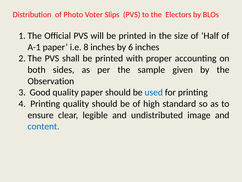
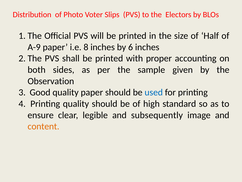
A-1: A-1 -> A-9
undistributed: undistributed -> subsequently
content colour: blue -> orange
